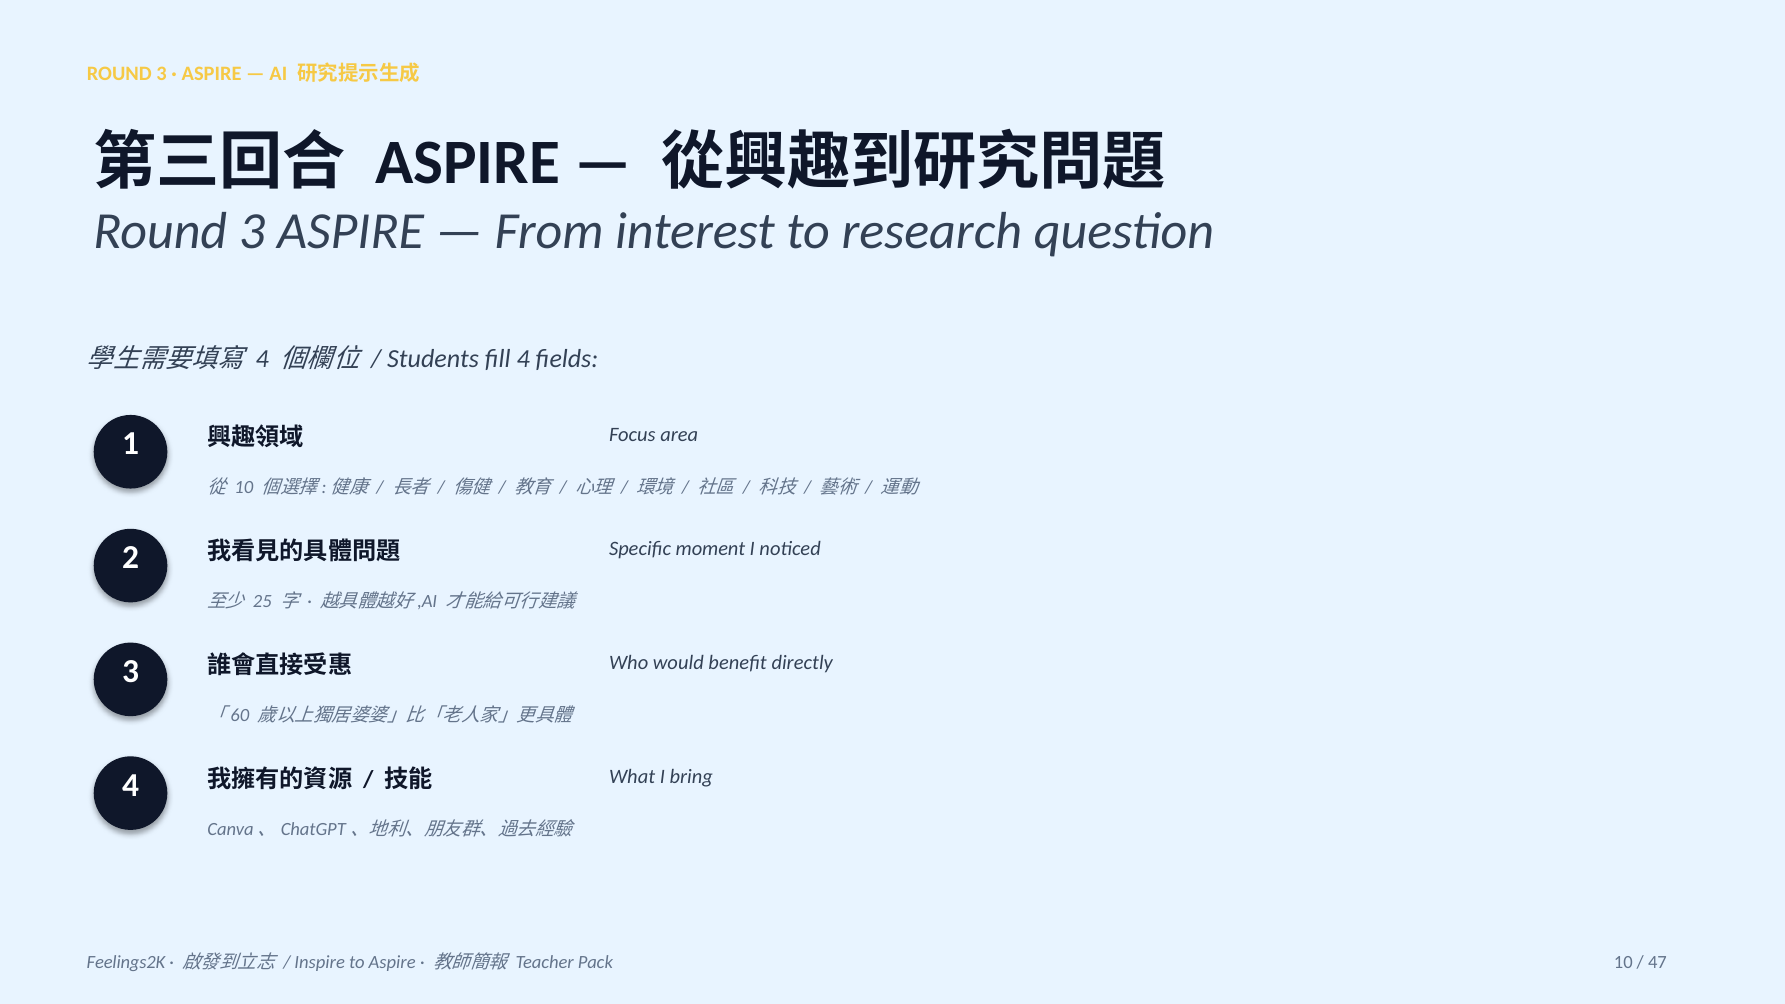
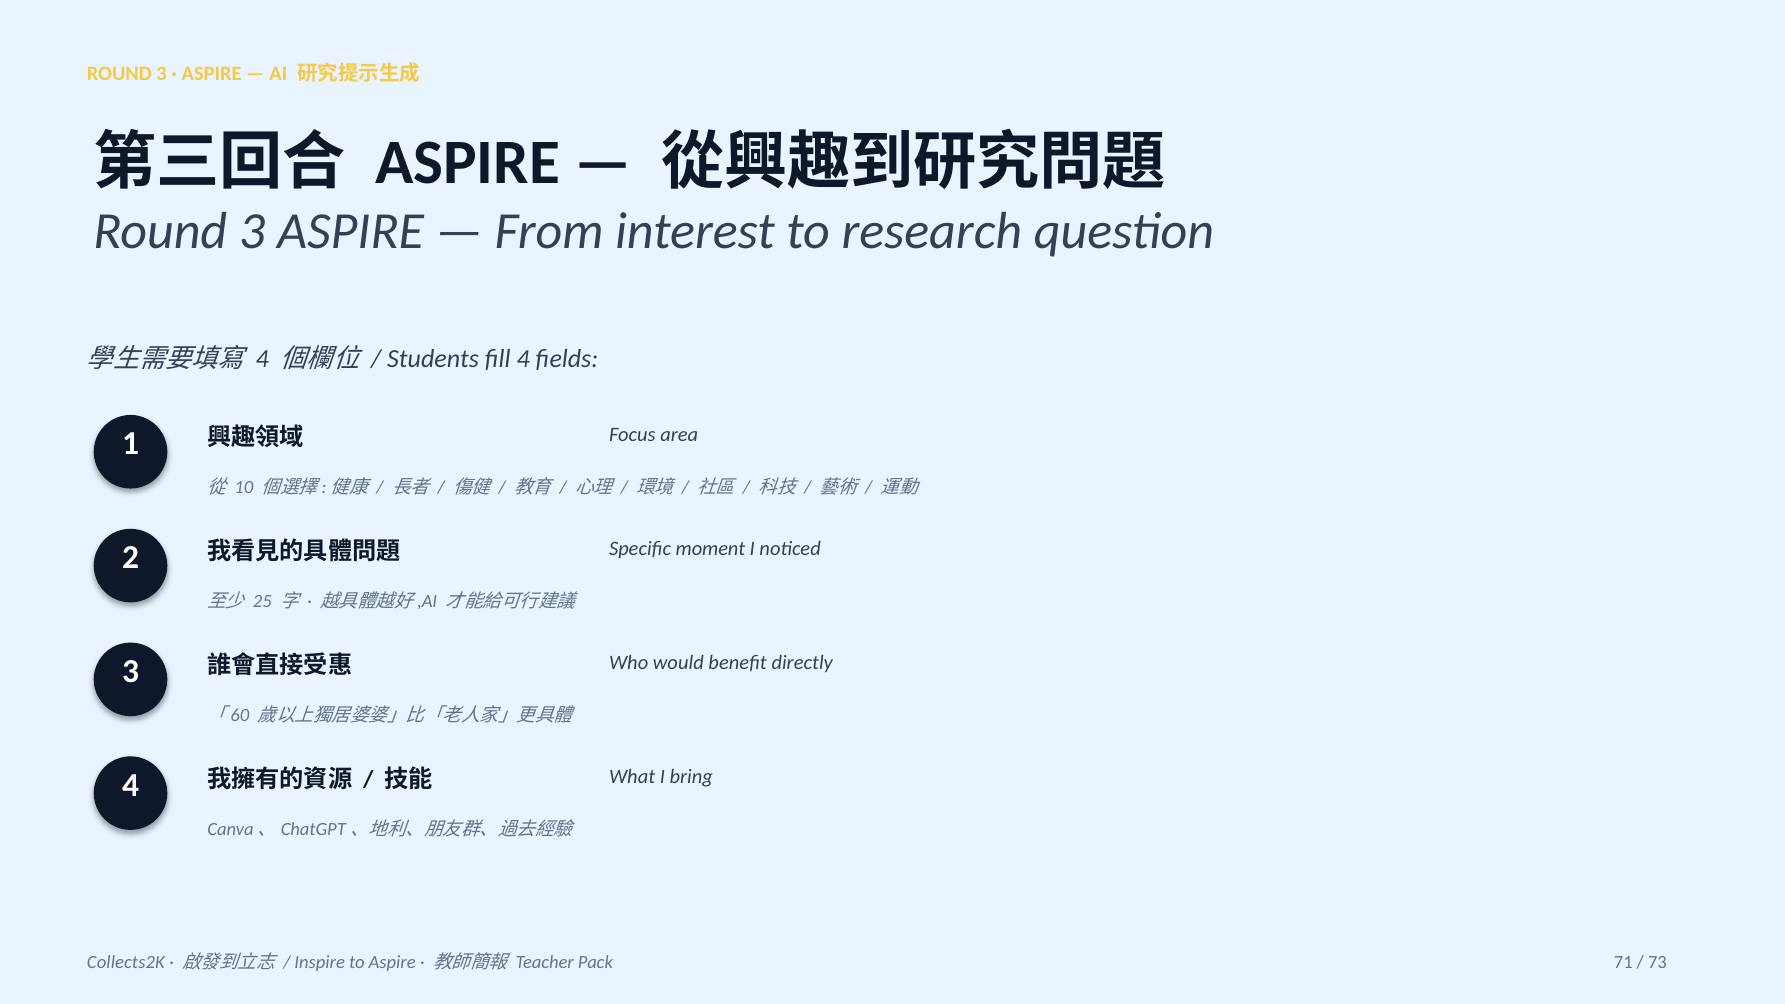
Feelings2K: Feelings2K -> Collects2K
Pack 10: 10 -> 71
47: 47 -> 73
